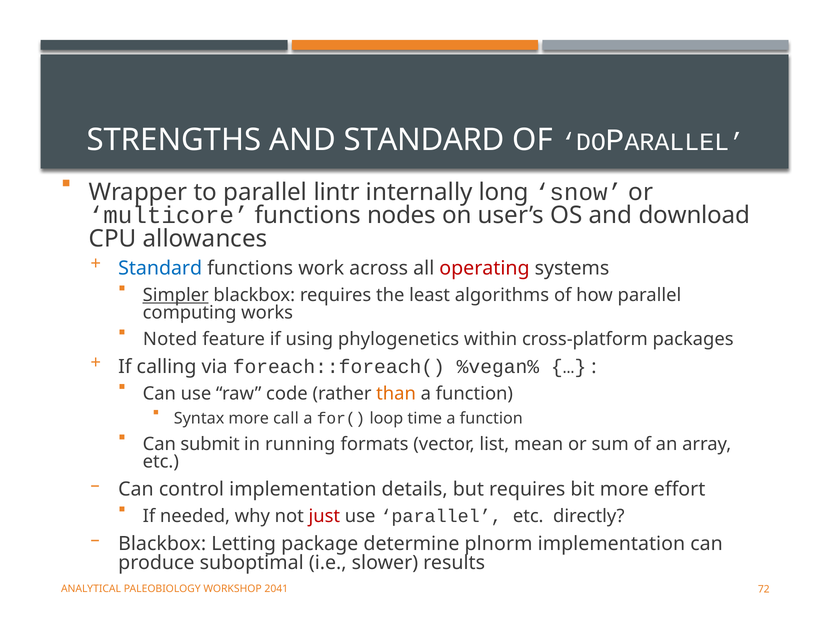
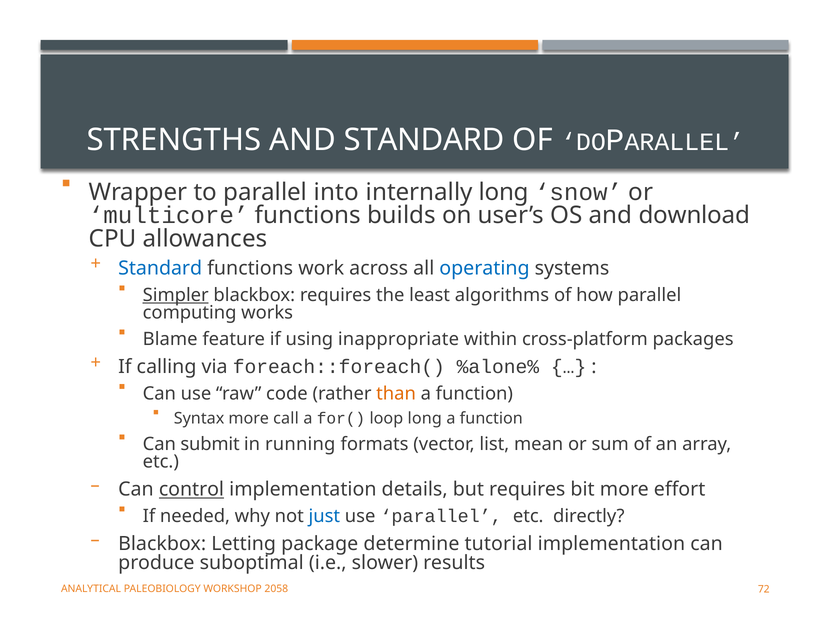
lintr: lintr -> into
nodes: nodes -> builds
operating colour: red -> blue
Noted: Noted -> Blame
phylogenetics: phylogenetics -> inappropriate
%vegan%: %vegan% -> %alone%
loop time: time -> long
control underline: none -> present
just colour: red -> blue
plnorm: plnorm -> tutorial
2041: 2041 -> 2058
